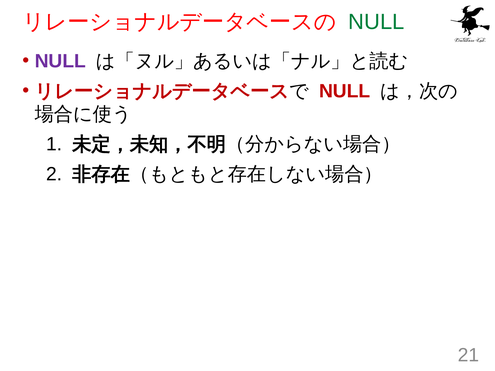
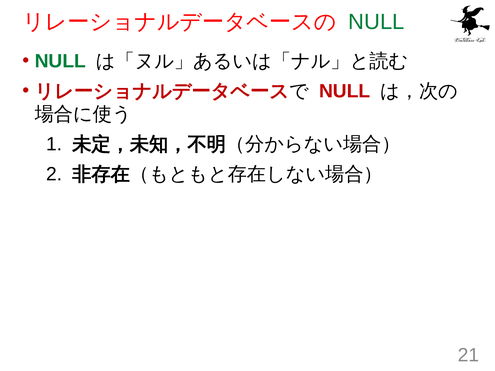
NULL at (60, 61) colour: purple -> green
